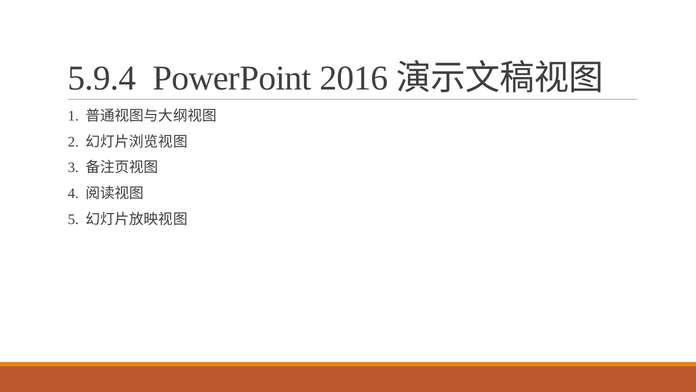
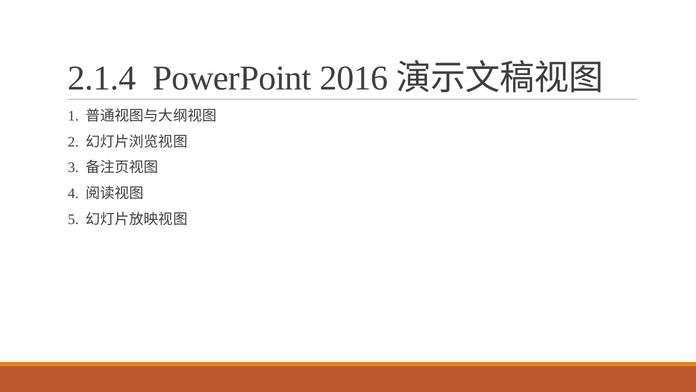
5.9.4: 5.9.4 -> 2.1.4
